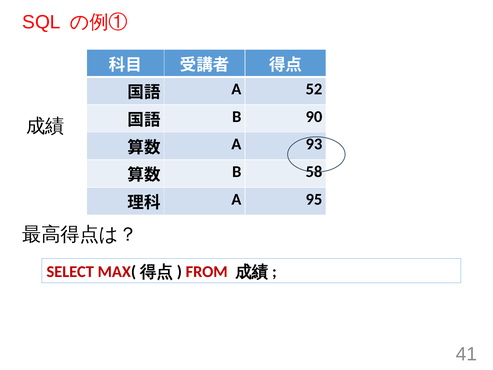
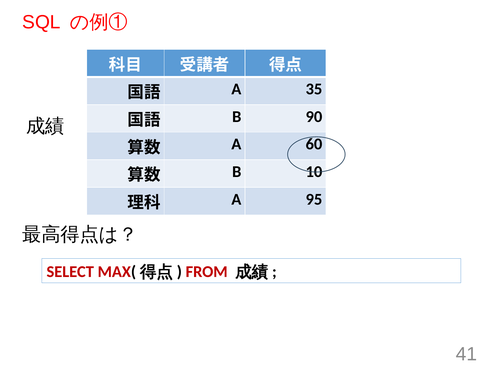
52: 52 -> 35
93: 93 -> 60
58: 58 -> 10
